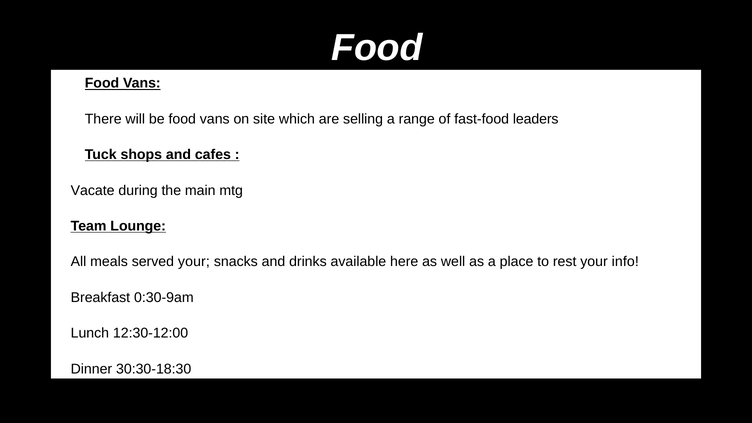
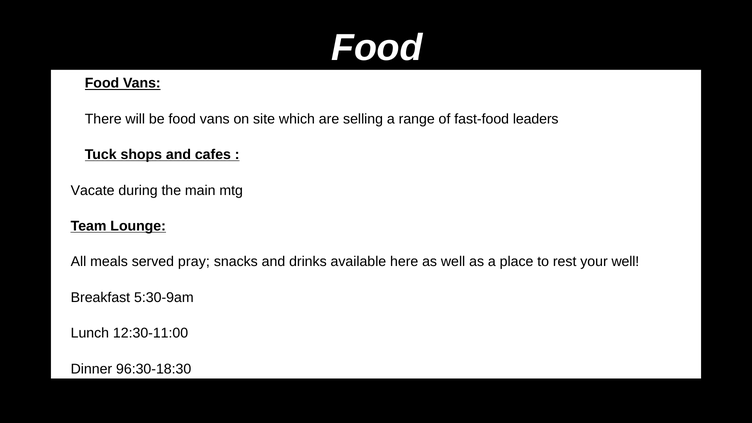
served your: your -> pray
your info: info -> well
0:30-9am: 0:30-9am -> 5:30-9am
12:30-12:00: 12:30-12:00 -> 12:30-11:00
30:30-18:30: 30:30-18:30 -> 96:30-18:30
